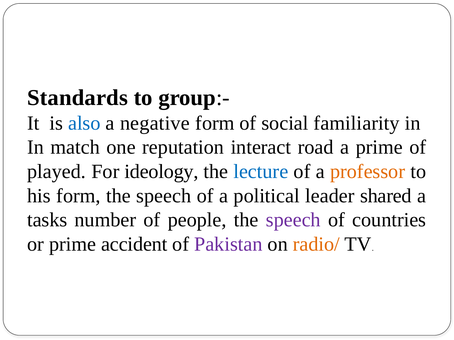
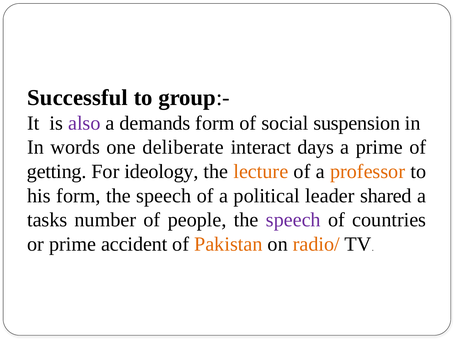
Standards: Standards -> Successful
also colour: blue -> purple
negative: negative -> demands
familiarity: familiarity -> suspension
match: match -> words
reputation: reputation -> deliberate
road: road -> days
played: played -> getting
lecture colour: blue -> orange
Pakistan colour: purple -> orange
